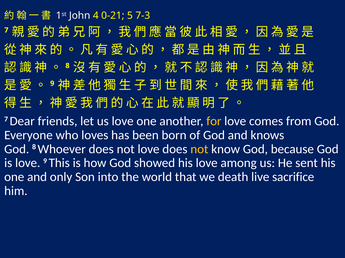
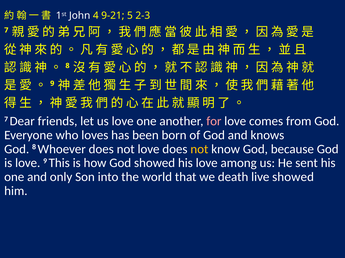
0-21: 0-21 -> 9-21
7-3: 7-3 -> 2-3
for colour: yellow -> pink
live sacrifice: sacrifice -> showed
